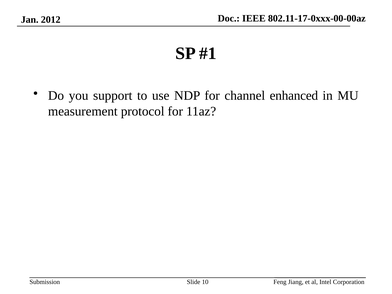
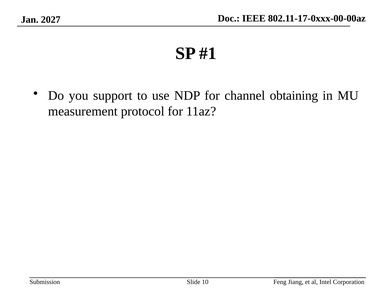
2012: 2012 -> 2027
enhanced: enhanced -> obtaining
